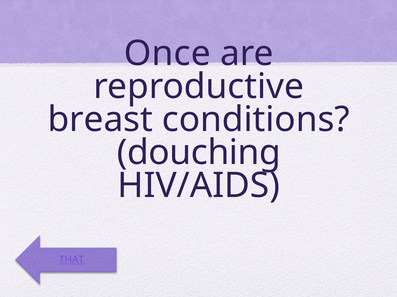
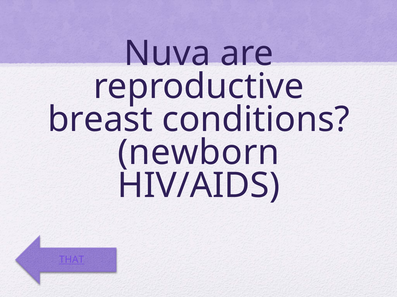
Once: Once -> Nuva
douching: douching -> newborn
